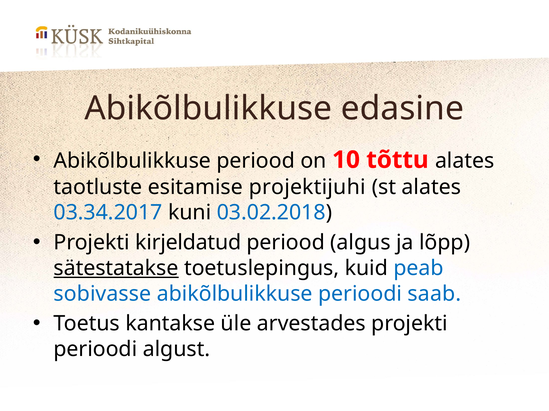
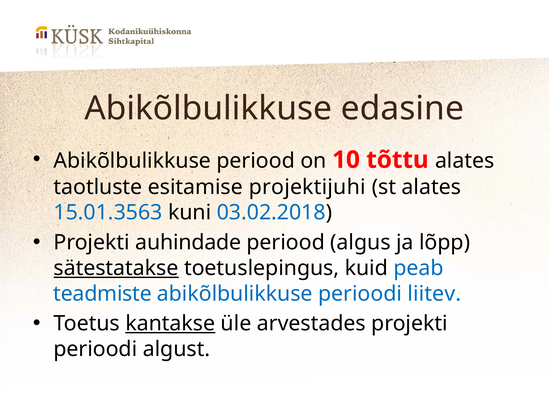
03.34.2017: 03.34.2017 -> 15.01.3563
kirjeldatud: kirjeldatud -> auhindade
sobivasse: sobivasse -> teadmiste
saab: saab -> liitev
kantakse underline: none -> present
